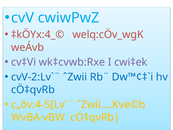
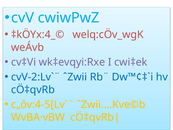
wk‡cvwb:Rxe: wk‡cvwb:Rxe -> wk‡evqyi:Rxe
